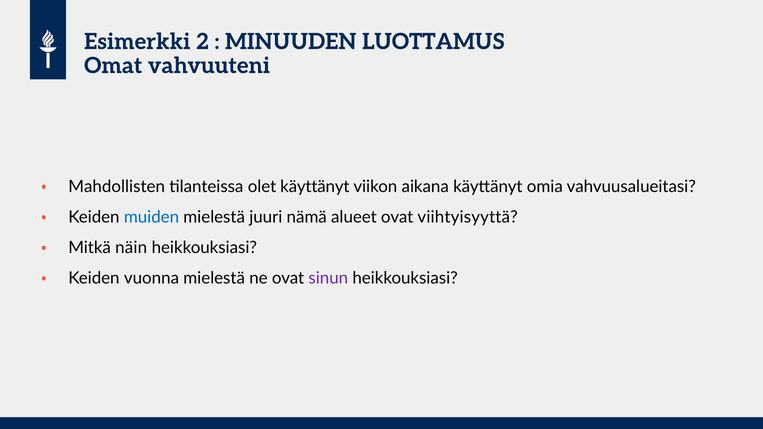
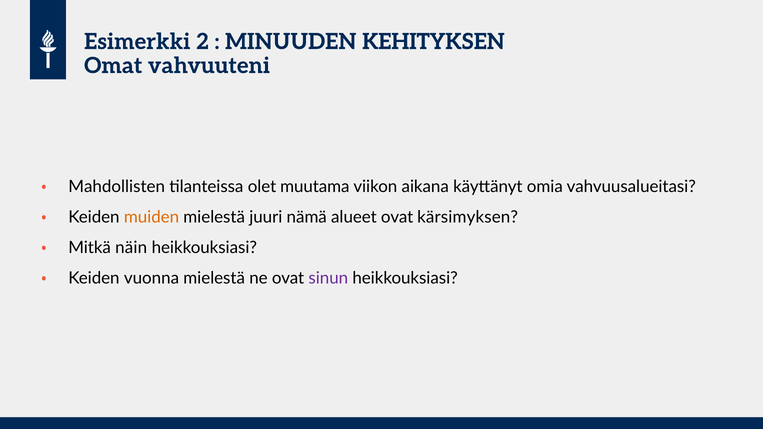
LUOTTAMUS: LUOTTAMUS -> KEHITYKSEN
olet käyttänyt: käyttänyt -> muutama
muiden colour: blue -> orange
viihtyisyyttä: viihtyisyyttä -> kärsimyksen
